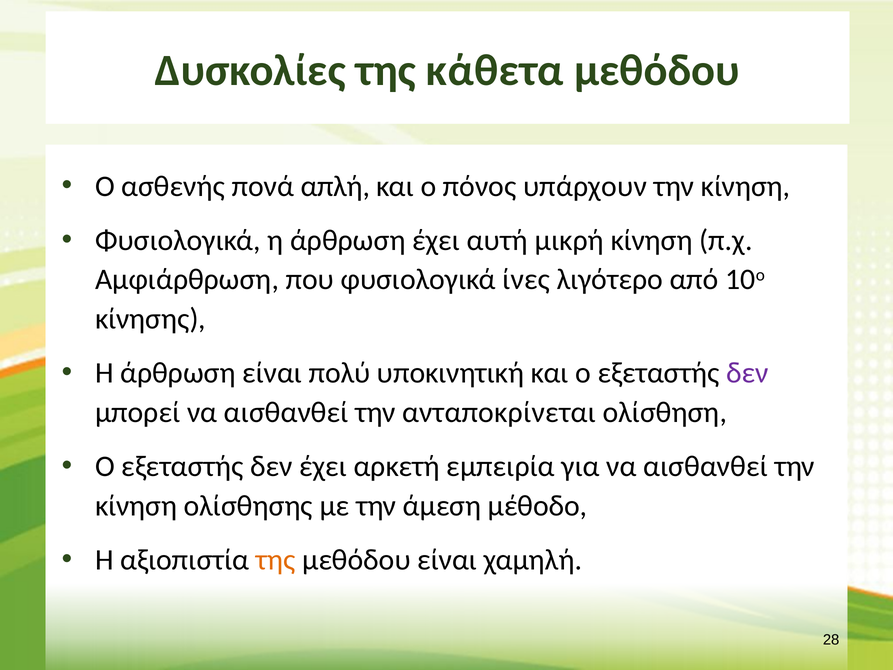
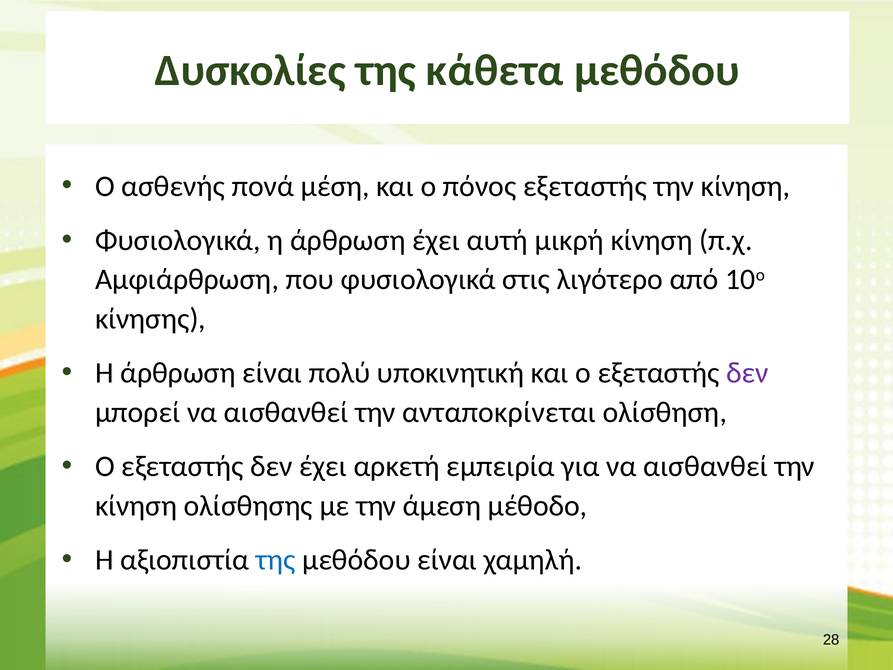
απλή: απλή -> μέση
πόνος υπάρχουν: υπάρχουν -> εξεταστής
ίνες: ίνες -> στις
της at (276, 560) colour: orange -> blue
